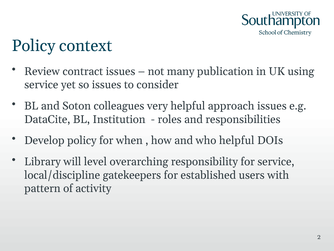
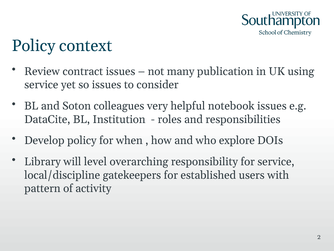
approach: approach -> notebook
who helpful: helpful -> explore
